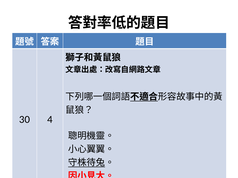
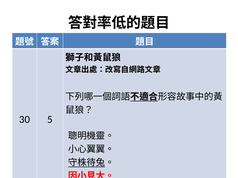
4: 4 -> 5
